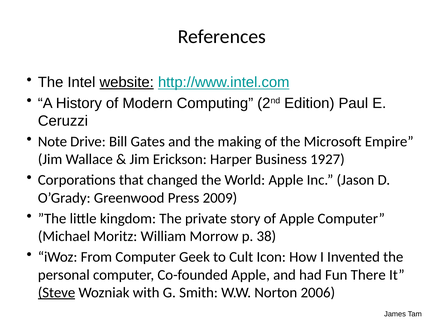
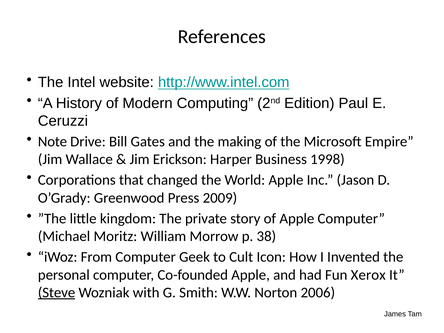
website underline: present -> none
1927: 1927 -> 1998
There: There -> Xerox
